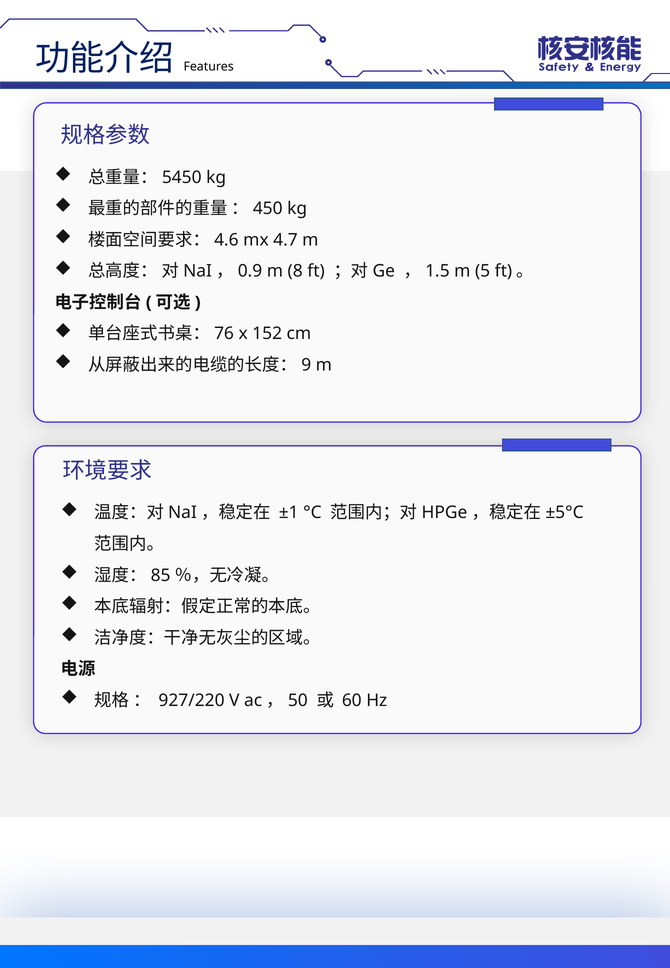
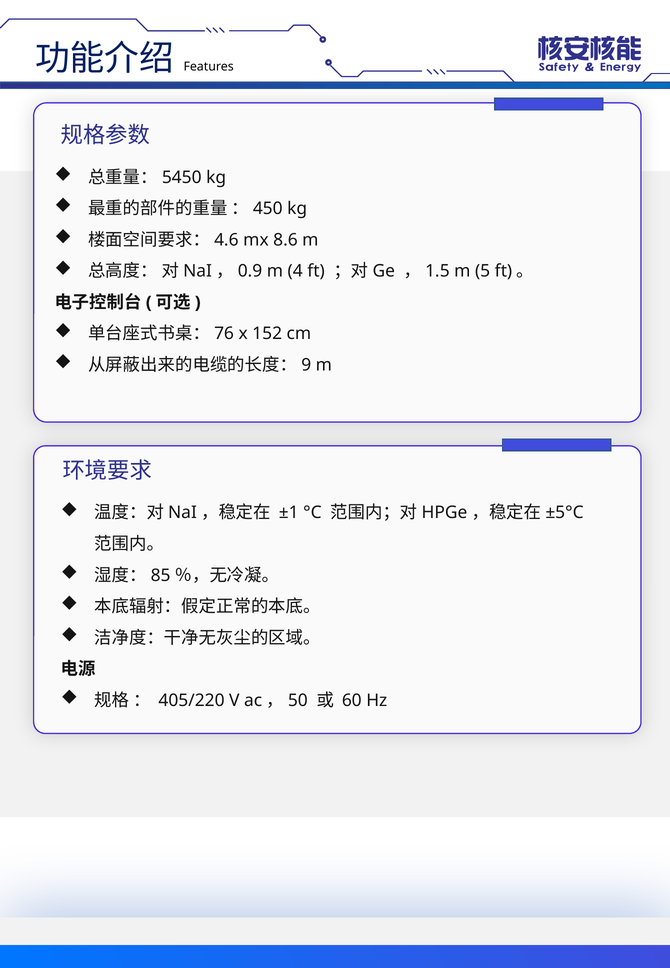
4.7: 4.7 -> 8.6
8: 8 -> 4
927/220: 927/220 -> 405/220
